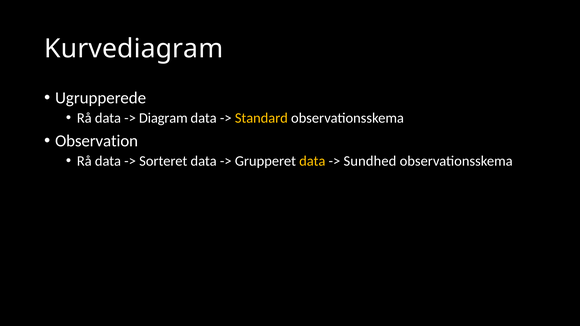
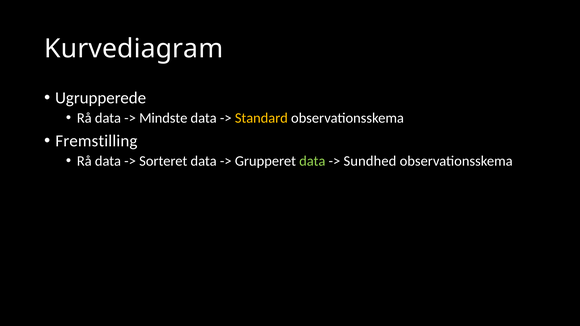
Diagram: Diagram -> Mindste
Observation: Observation -> Fremstilling
data at (312, 161) colour: yellow -> light green
